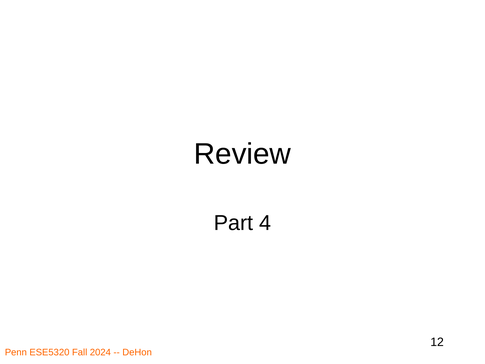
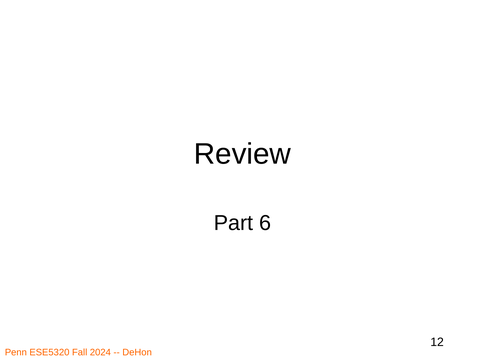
4: 4 -> 6
